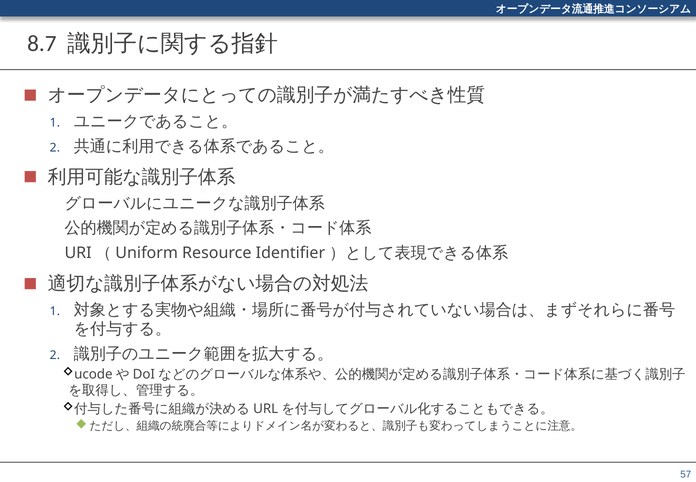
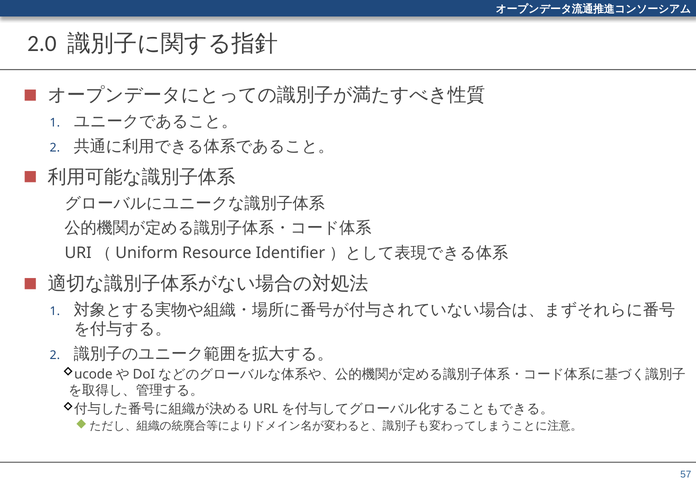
8.7: 8.7 -> 2.0
